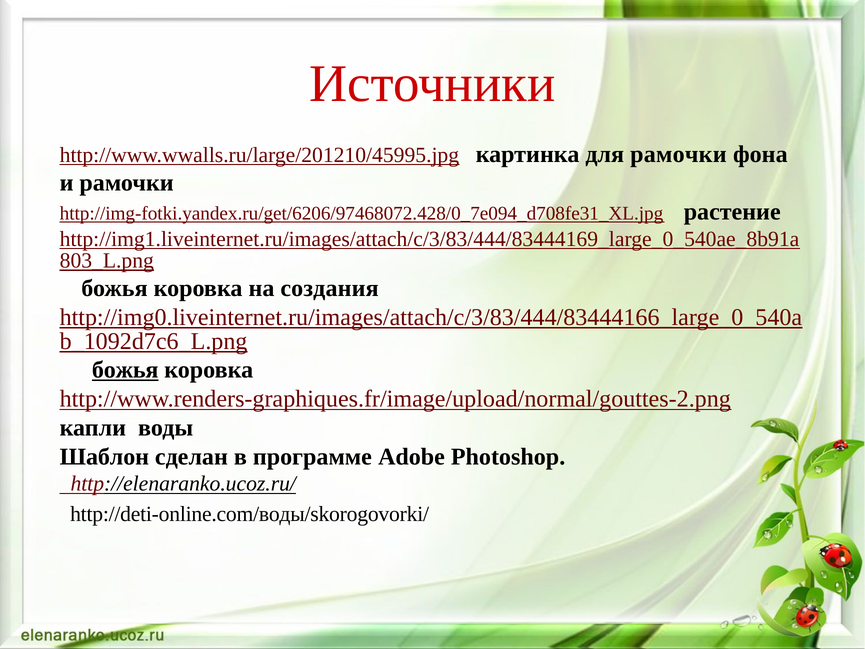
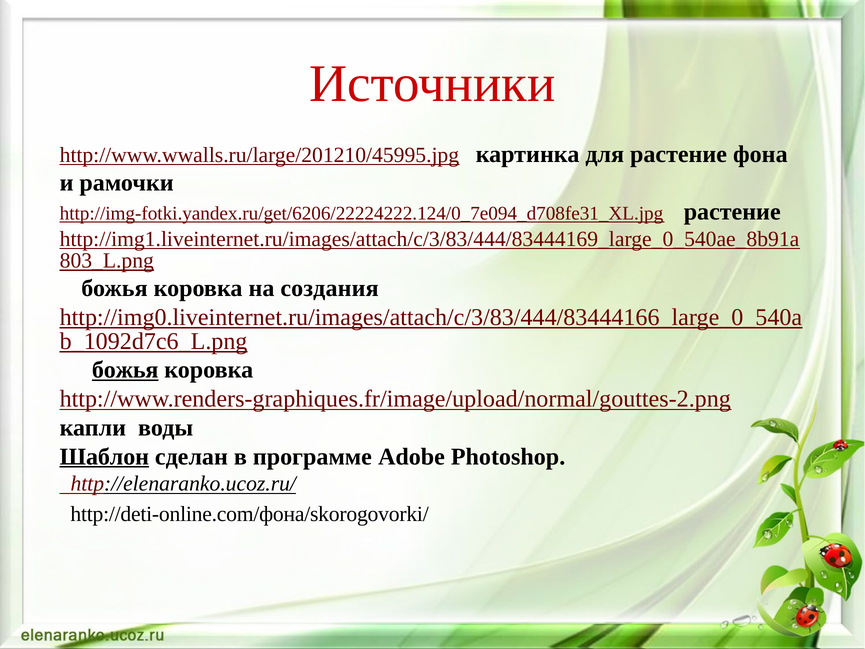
для рамочки: рамочки -> растение
http://img-fotki.yandex.ru/get/6206/97468072.428/0_7e094_d708fe31_XL.jpg: http://img-fotki.yandex.ru/get/6206/97468072.428/0_7e094_d708fe31_XL.jpg -> http://img-fotki.yandex.ru/get/6206/22224222.124/0_7e094_d708fe31_XL.jpg
Шаблон underline: none -> present
http://deti-online.com/воды/skorogovorki/: http://deti-online.com/воды/skorogovorki/ -> http://deti-online.com/фона/skorogovorki/
